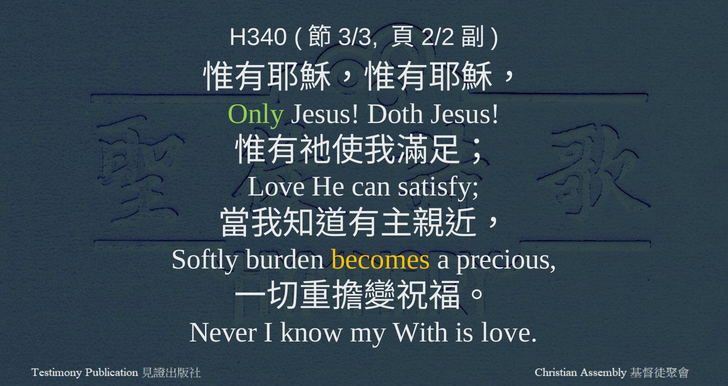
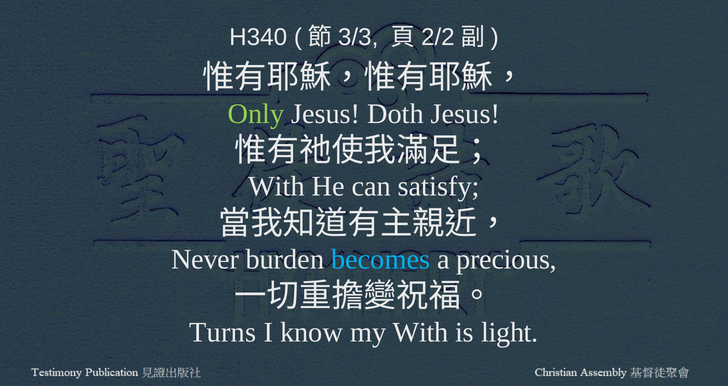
Love at (277, 187): Love -> With
Softly: Softly -> Never
becomes colour: yellow -> light blue
Never: Never -> Turns
is love: love -> light
